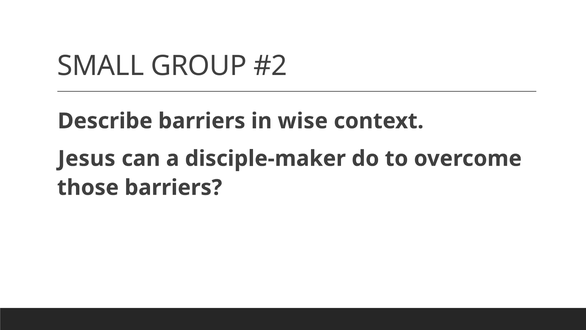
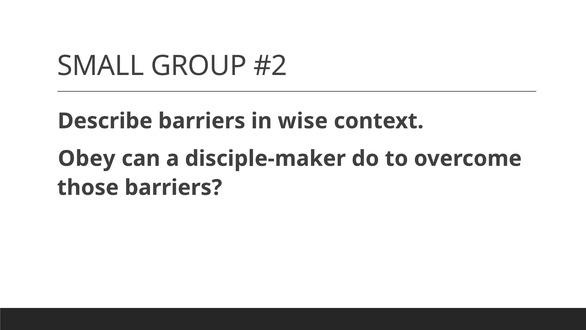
Jesus: Jesus -> Obey
